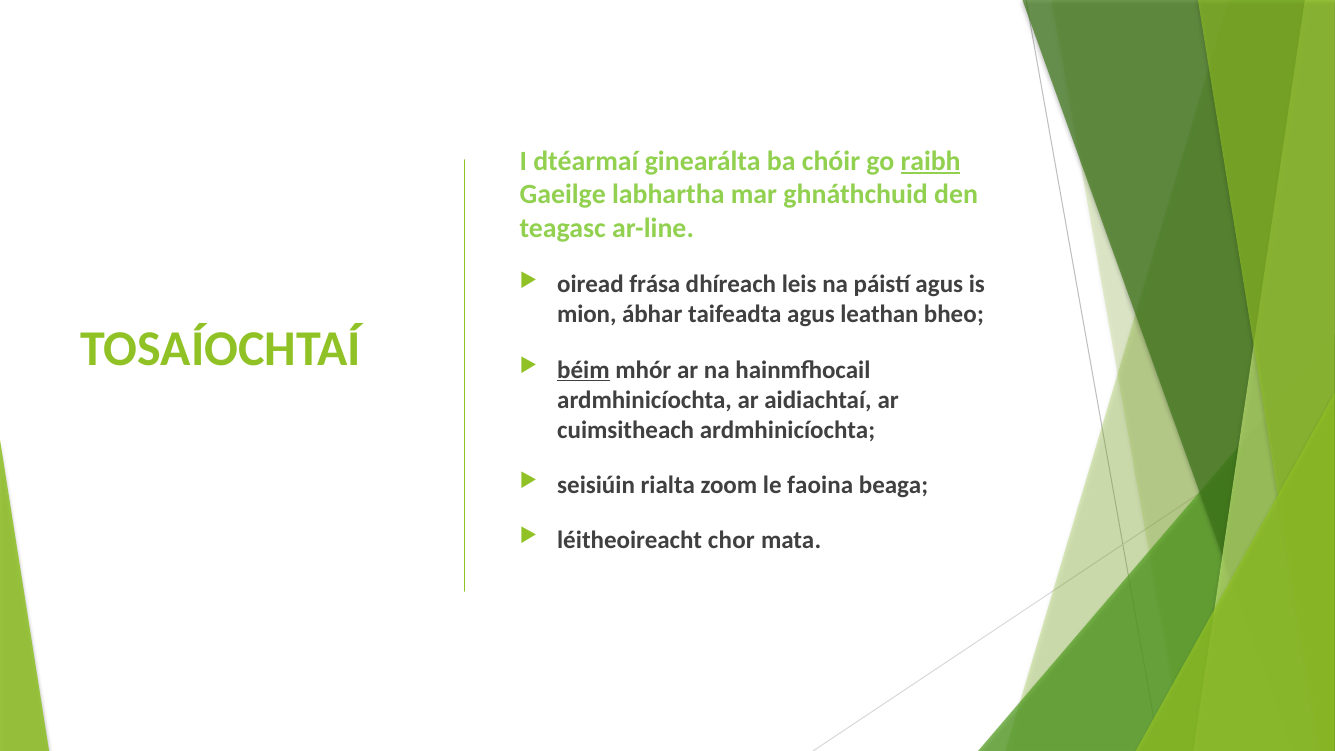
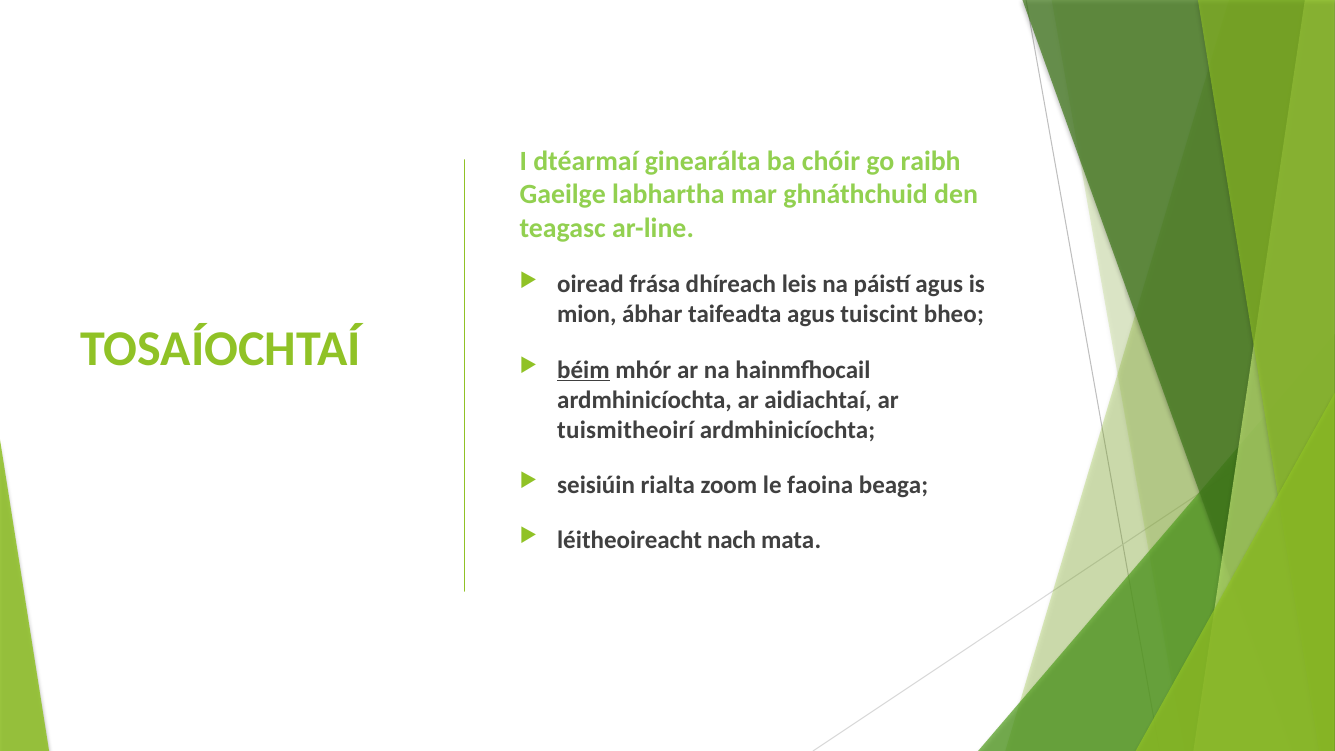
raibh underline: present -> none
leathan: leathan -> tuiscint
cuimsitheach: cuimsitheach -> tuismitheoirí
chor: chor -> nach
